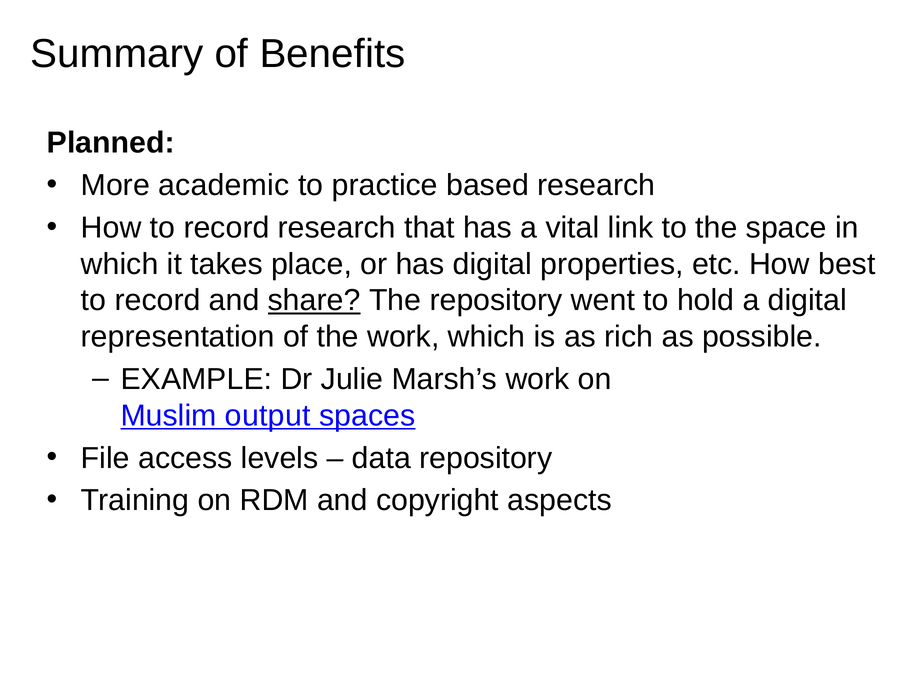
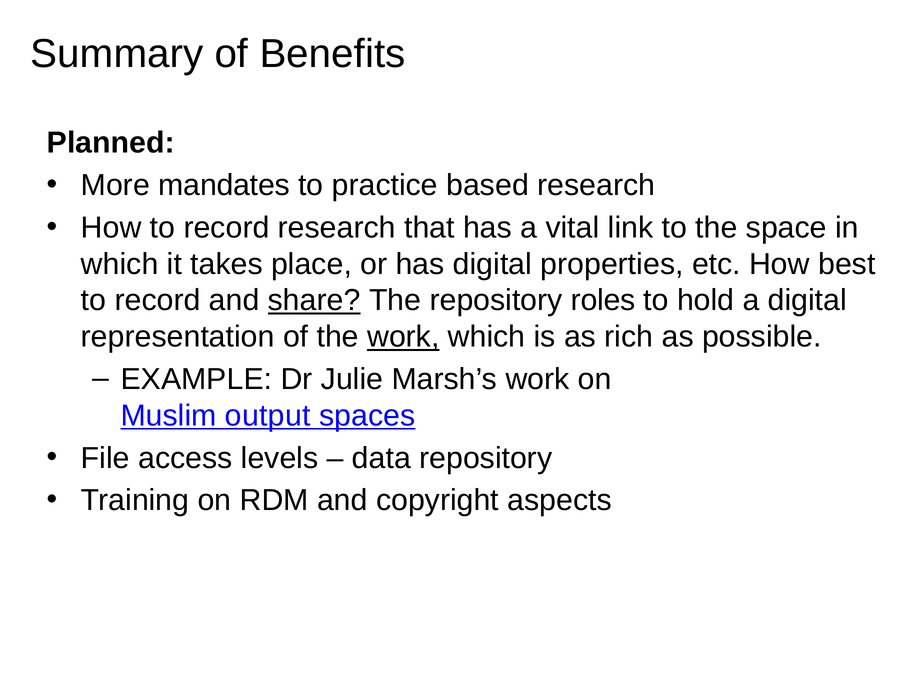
academic: academic -> mandates
went: went -> roles
work at (403, 337) underline: none -> present
